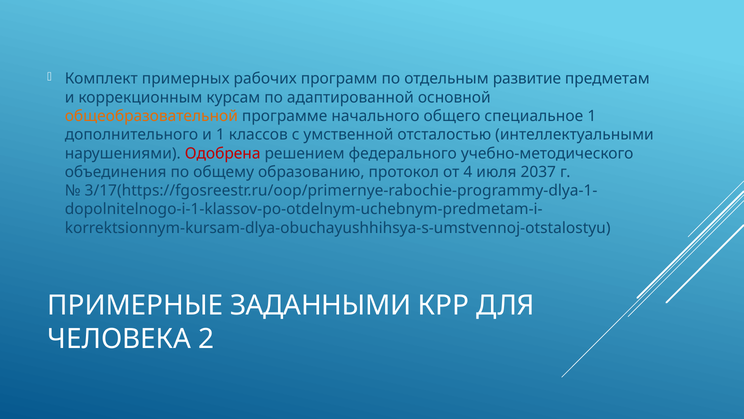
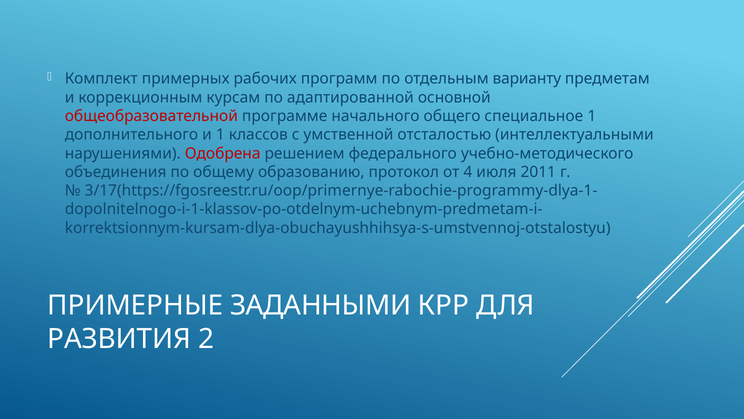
развитие: развитие -> варианту
общеобразовательной colour: orange -> red
2037: 2037 -> 2011
ЧЕЛОВЕКА: ЧЕЛОВЕКА -> РАЗВИТИЯ
